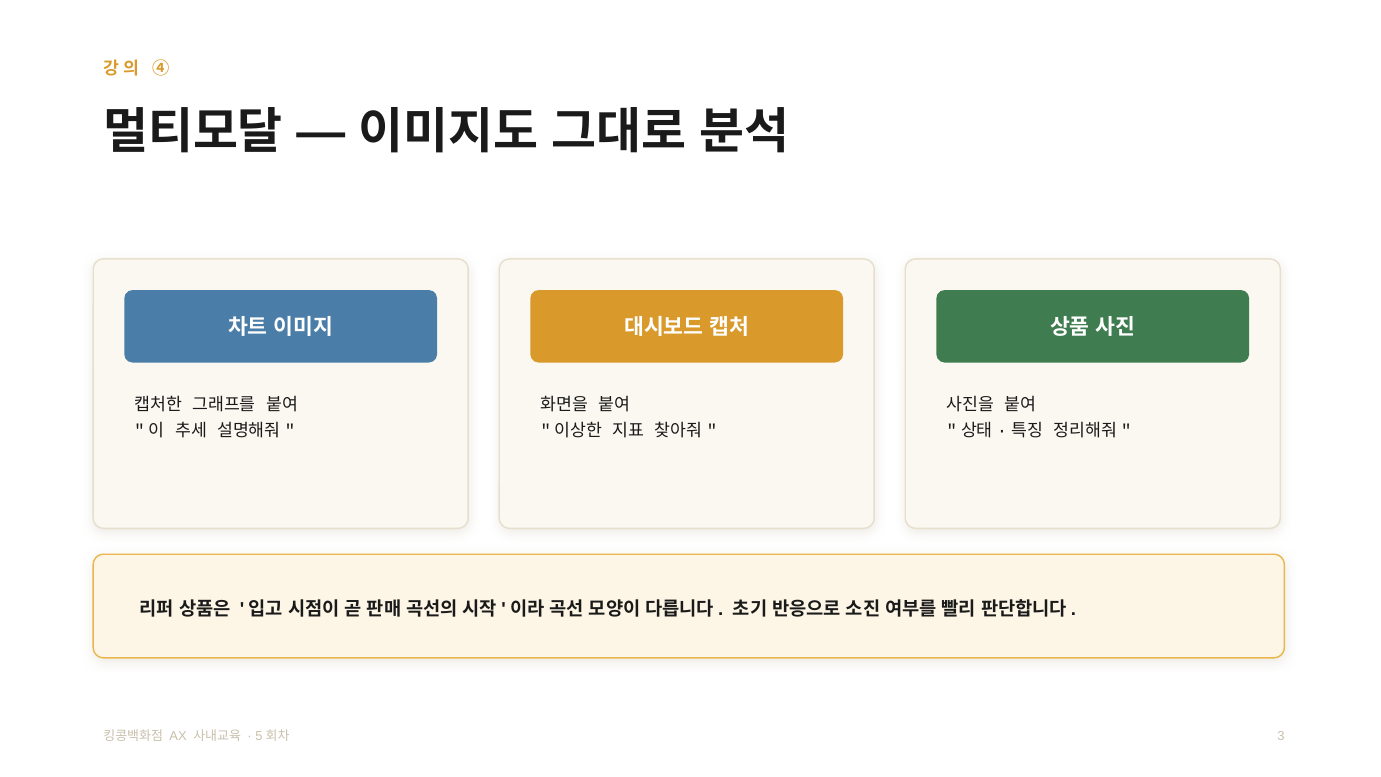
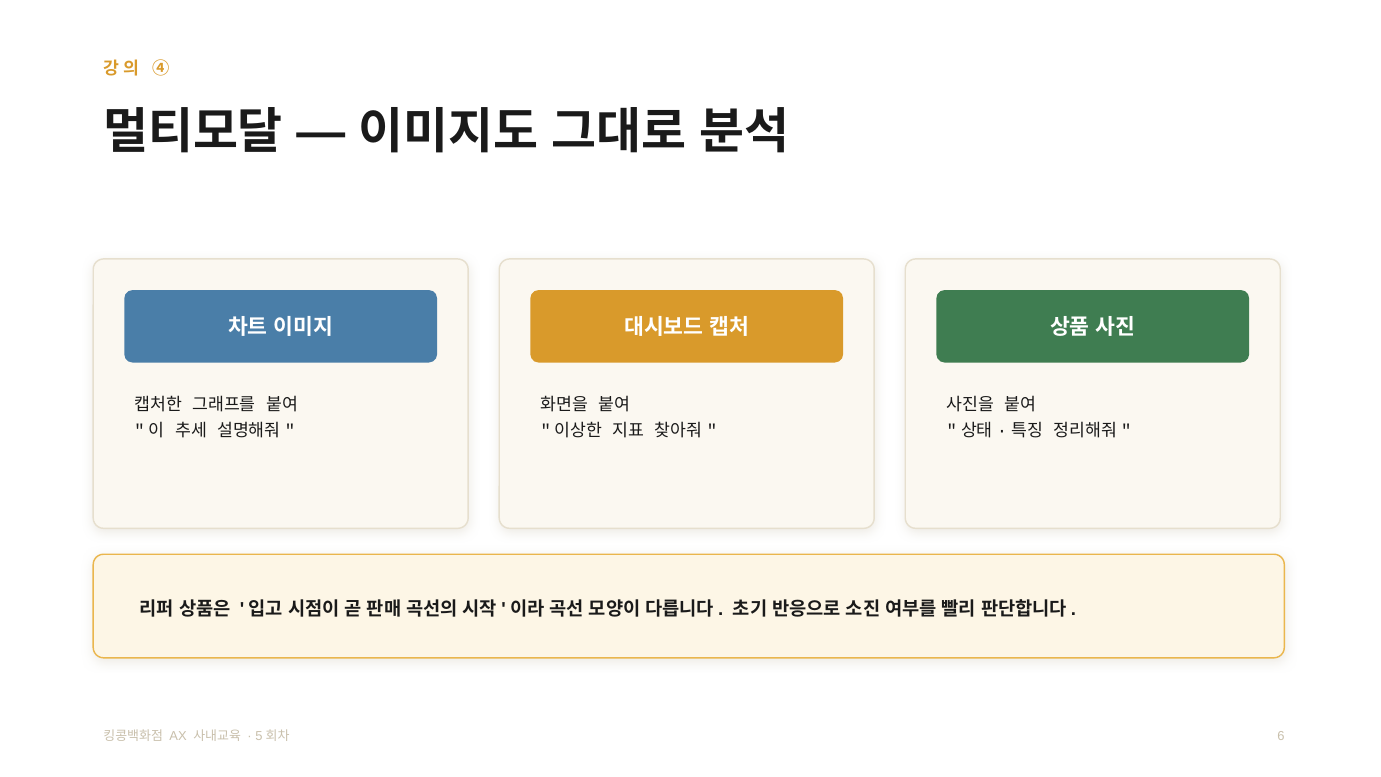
3: 3 -> 6
